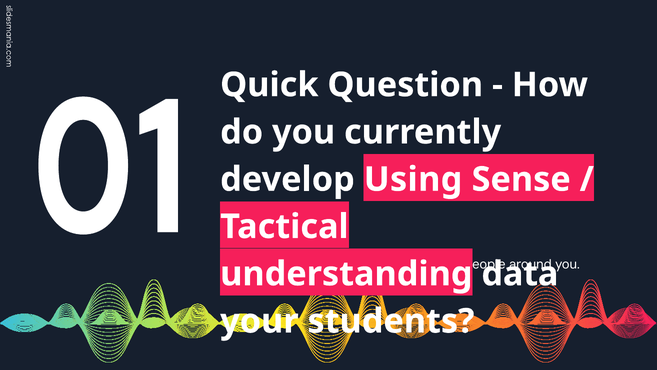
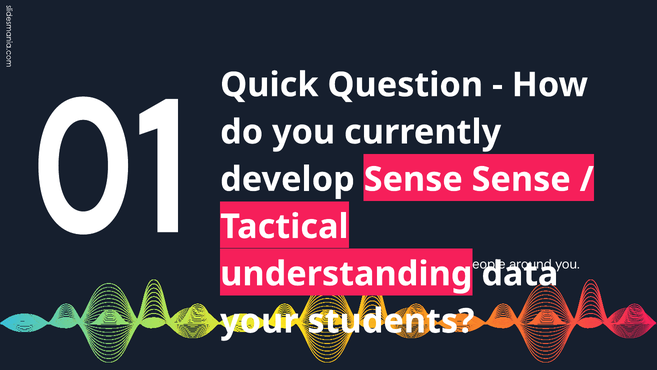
Using at (413, 179): Using -> Sense
